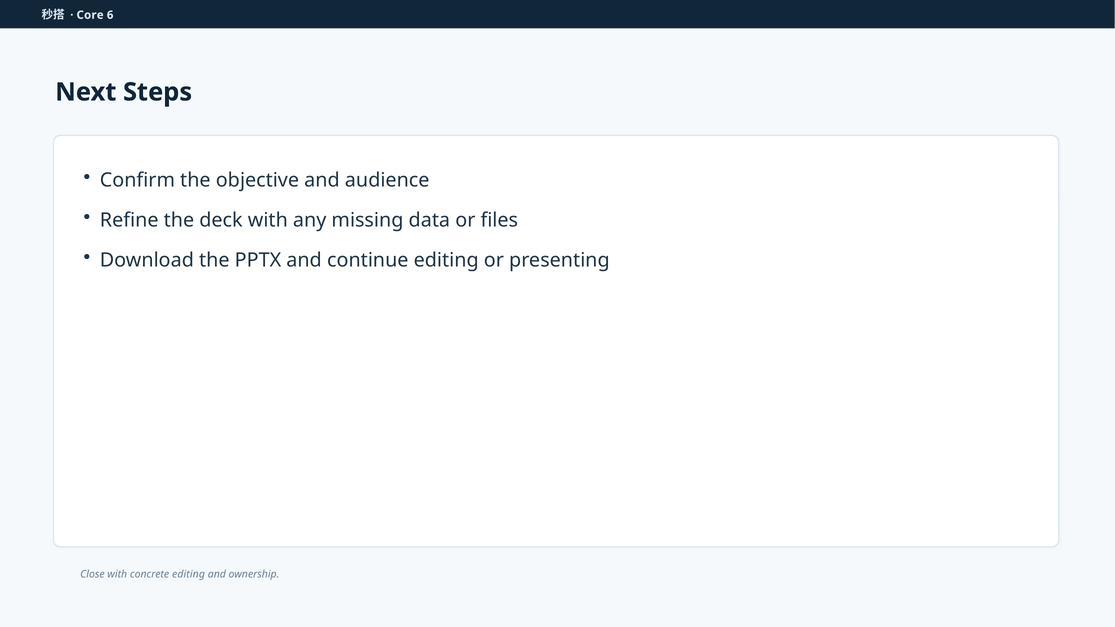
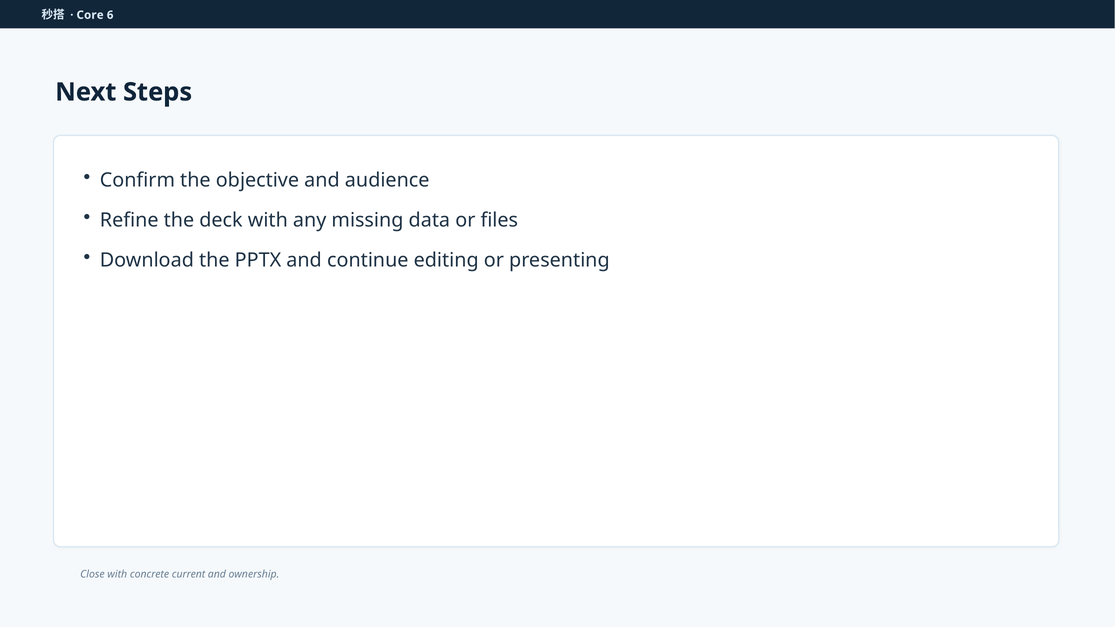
concrete editing: editing -> current
